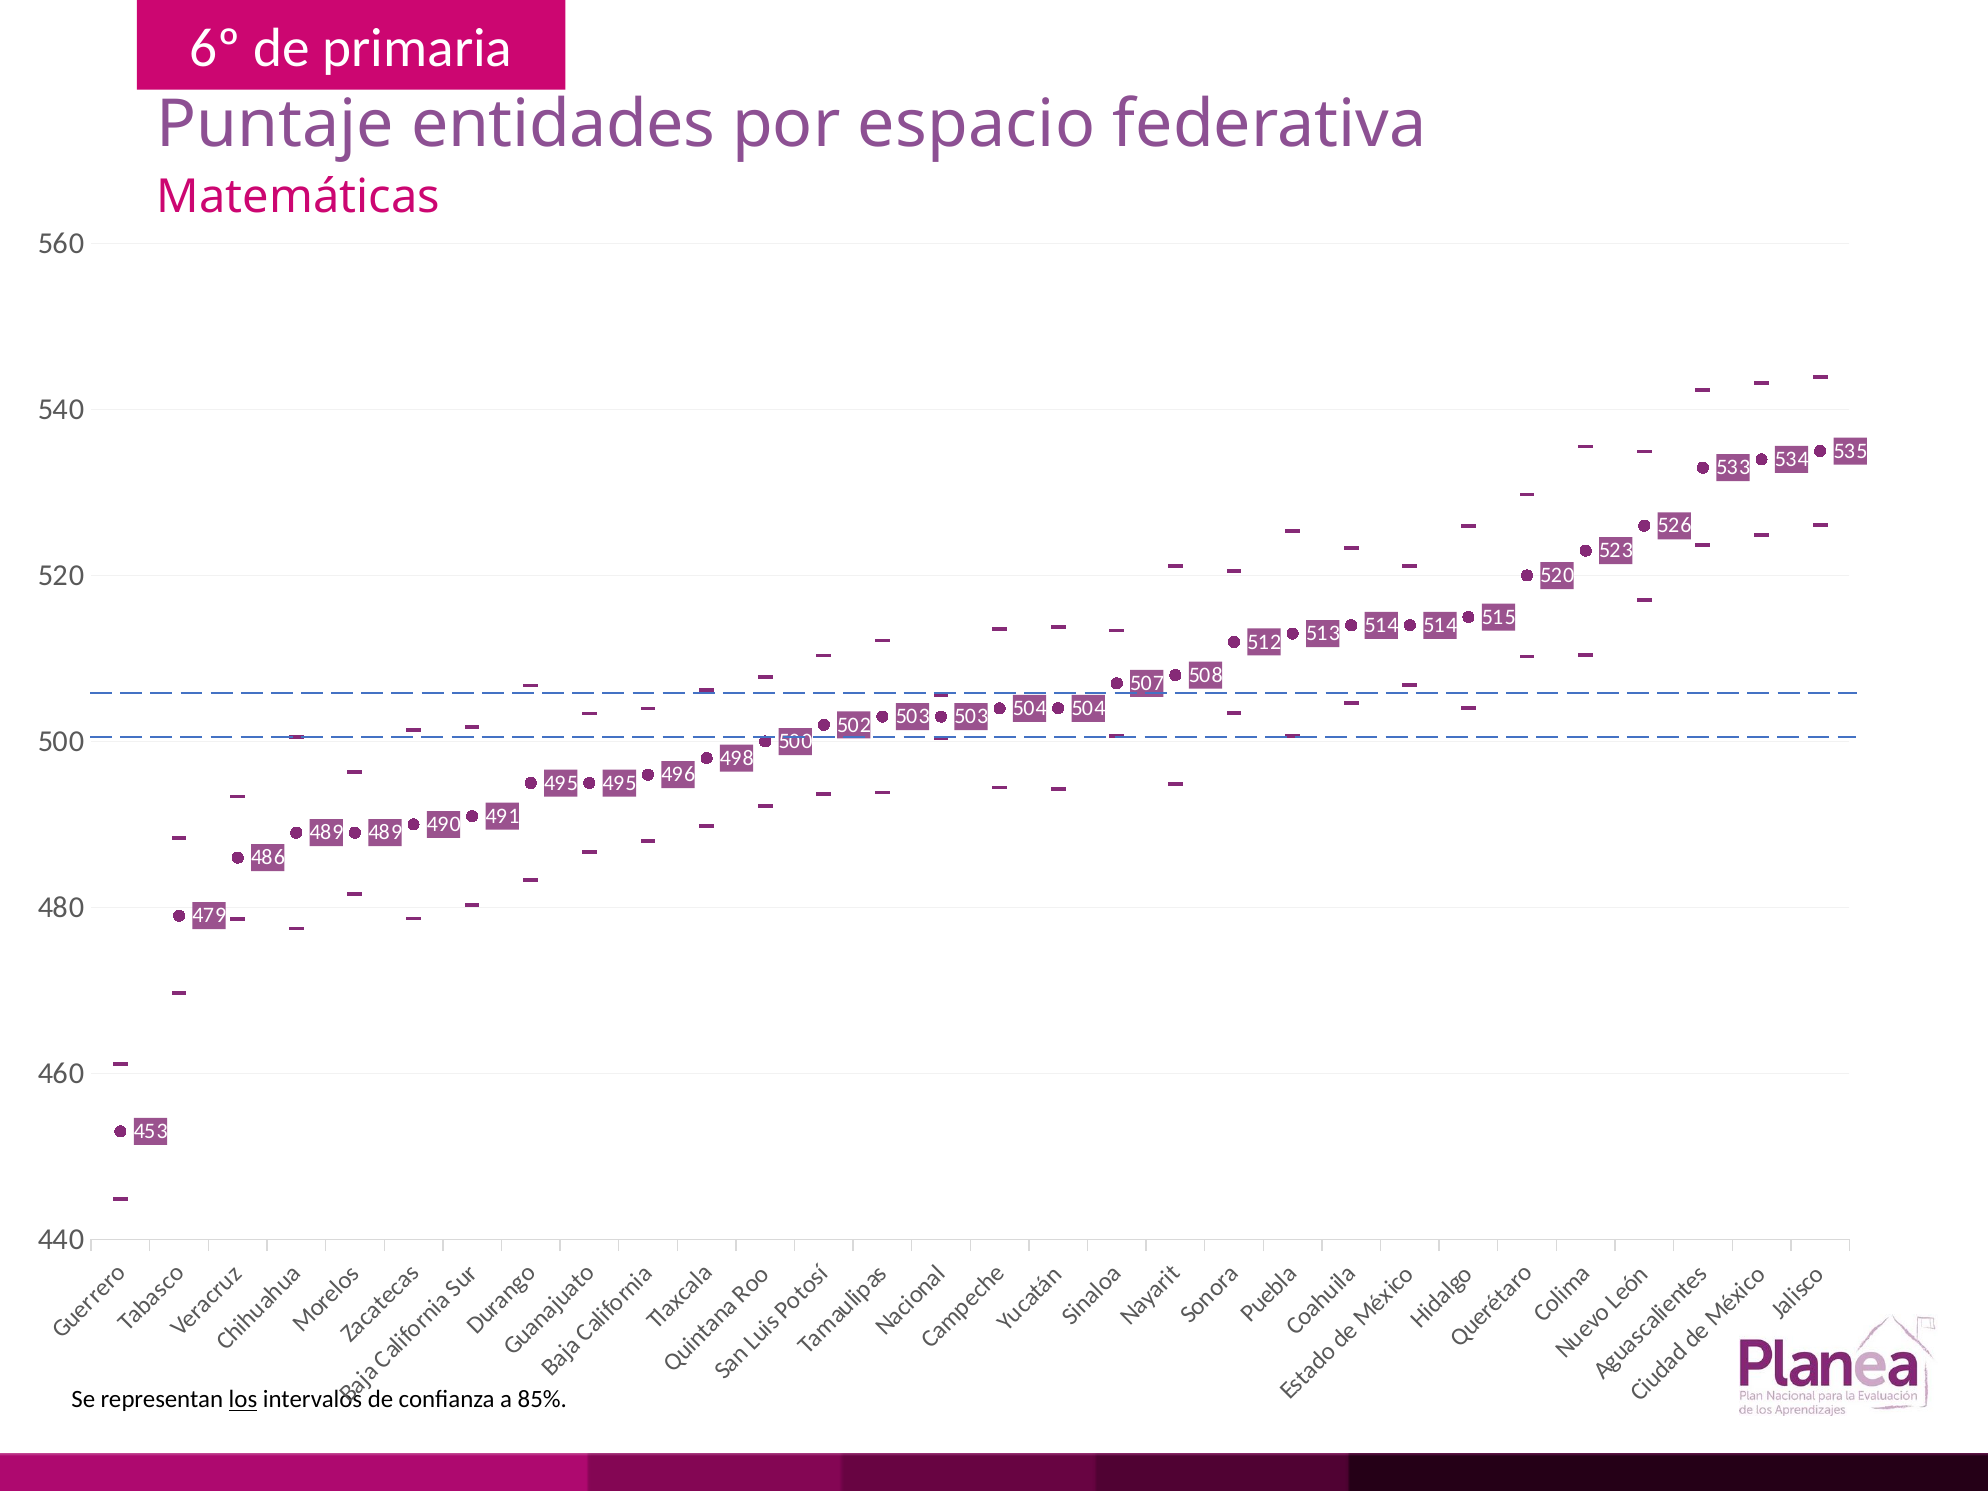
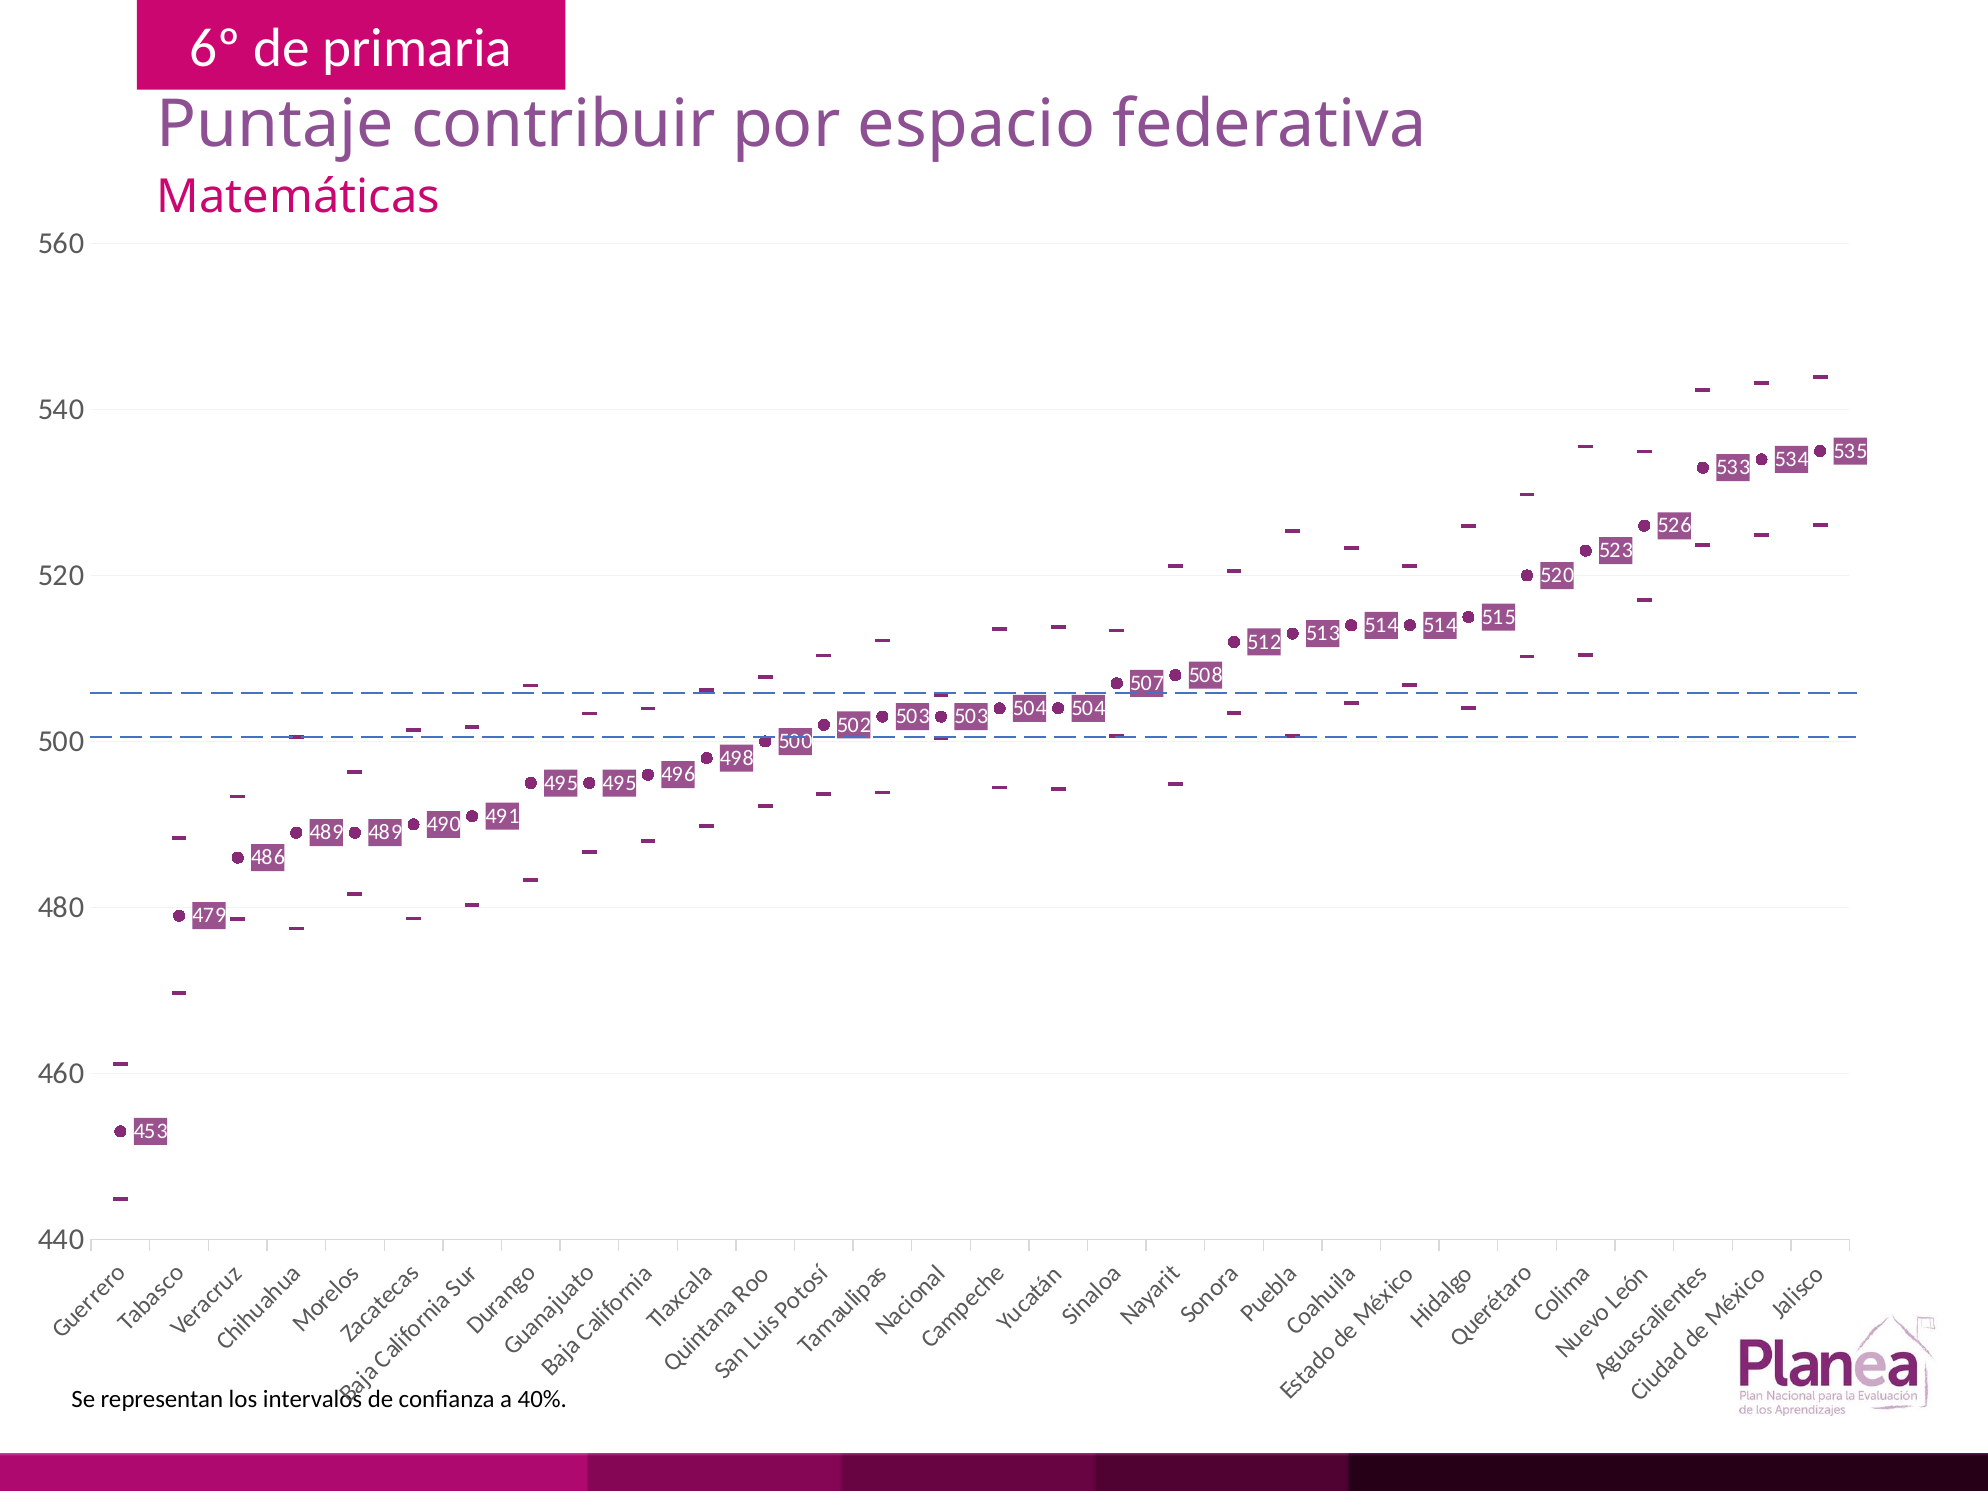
entidades: entidades -> contribuir
los underline: present -> none
85%: 85% -> 40%
